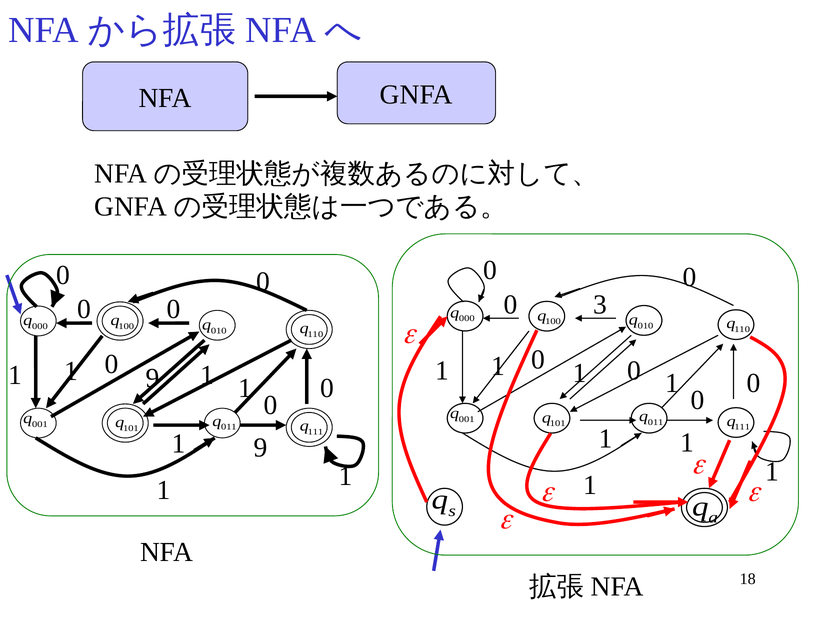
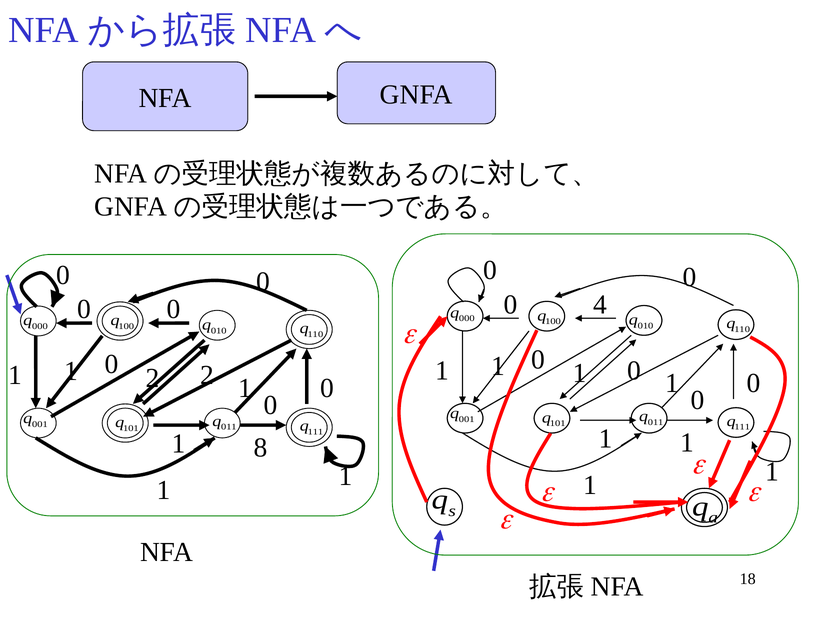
3: 3 -> 4
1 at (207, 376): 1 -> 2
9 at (153, 378): 9 -> 2
9 at (261, 448): 9 -> 8
